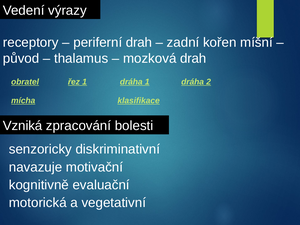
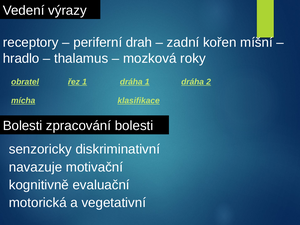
původ: původ -> hradlo
mozková drah: drah -> roky
Vzniká at (23, 126): Vzniká -> Bolesti
